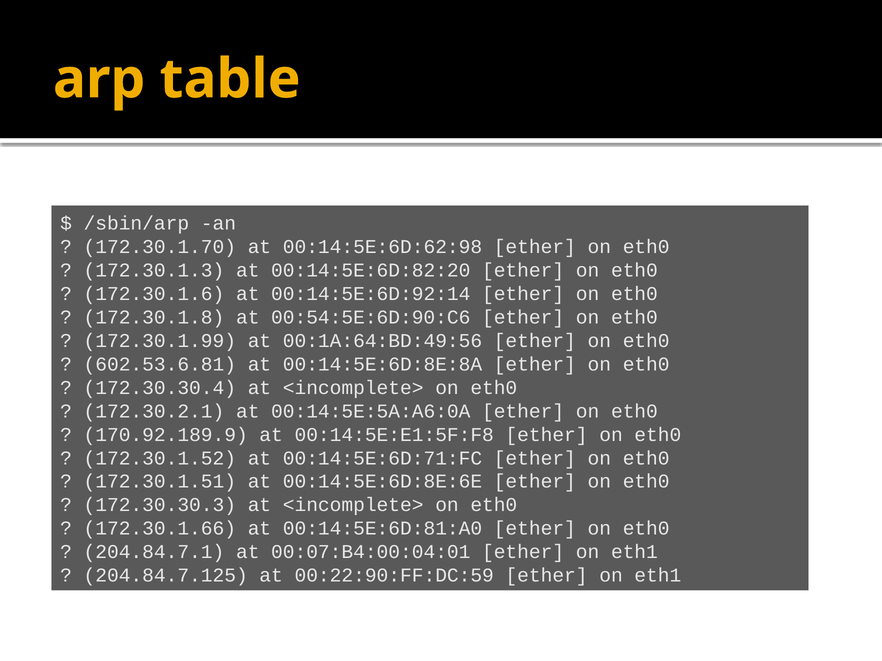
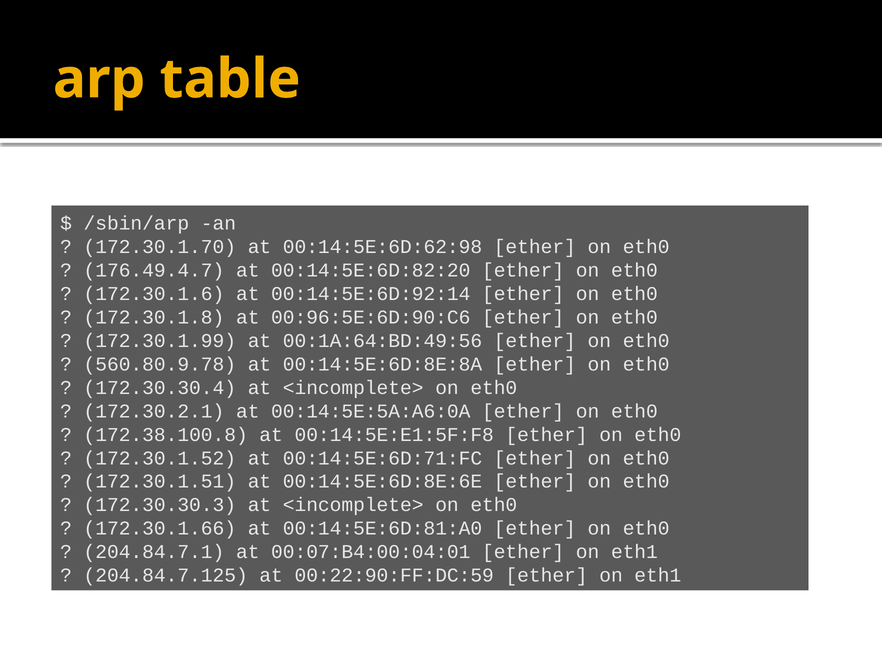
172.30.1.3: 172.30.1.3 -> 176.49.4.7
00:54:5E:6D:90:C6: 00:54:5E:6D:90:C6 -> 00:96:5E:6D:90:C6
602.53.6.81: 602.53.6.81 -> 560.80.9.78
170.92.189.9: 170.92.189.9 -> 172.38.100.8
